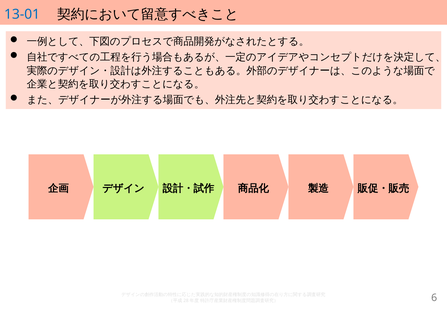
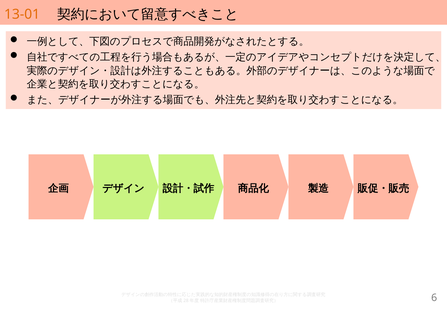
13-01 colour: blue -> orange
